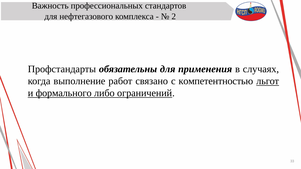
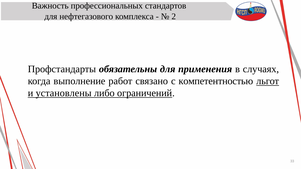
формального: формального -> установлены
